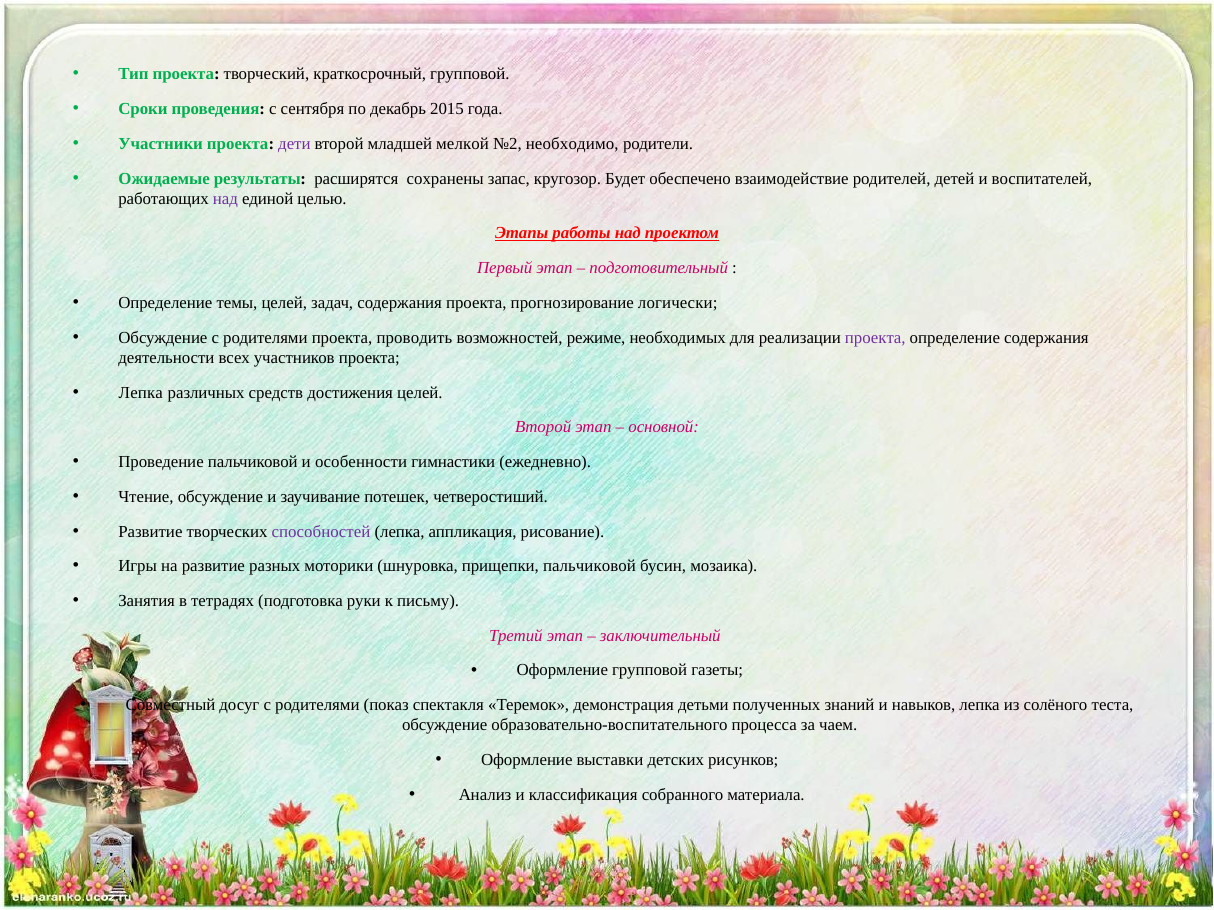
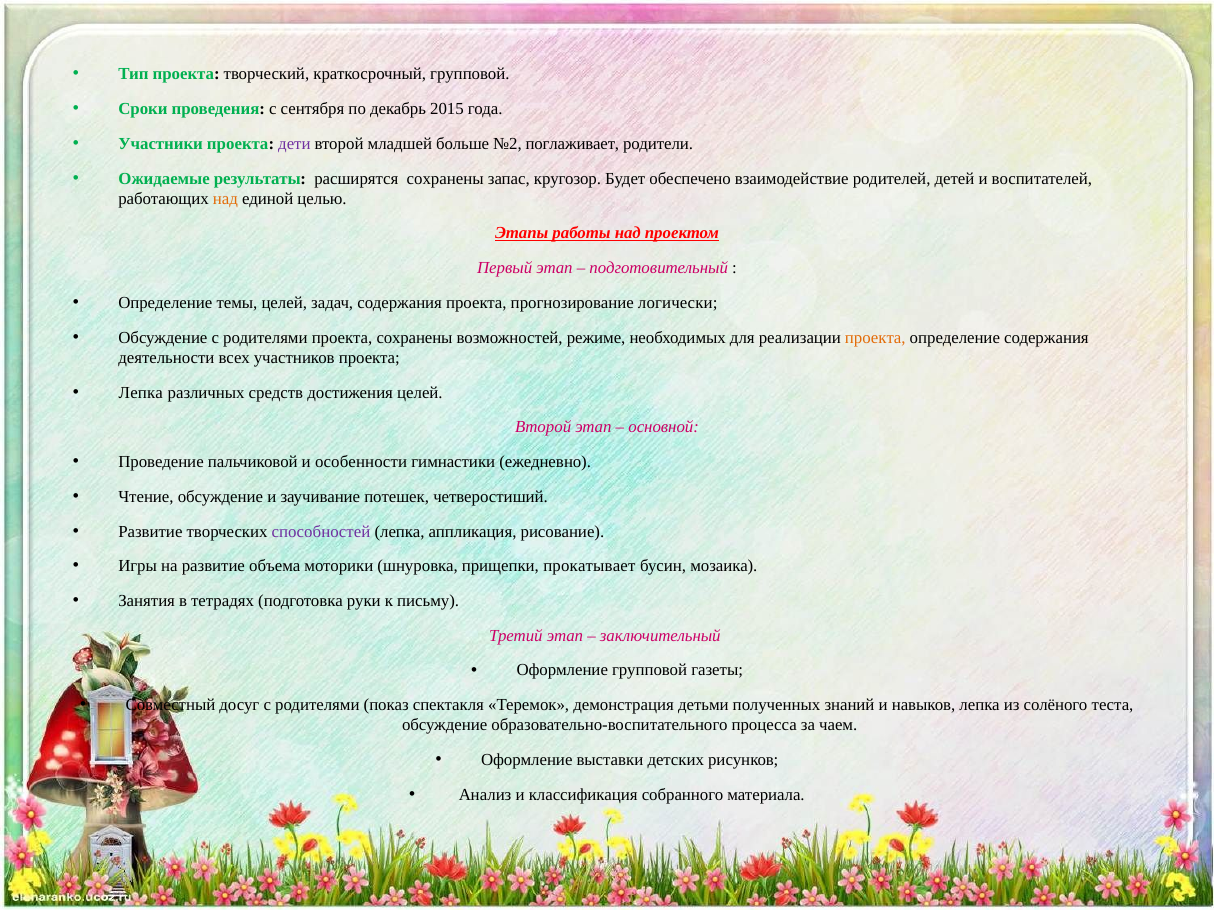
мелкой: мелкой -> больше
необходимо: необходимо -> поглаживает
над at (225, 199) colour: purple -> orange
проекта проводить: проводить -> сохранены
проекта at (875, 338) colour: purple -> orange
разных: разных -> объема
прищепки пальчиковой: пальчиковой -> прокатывает
